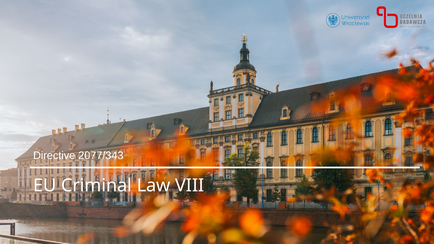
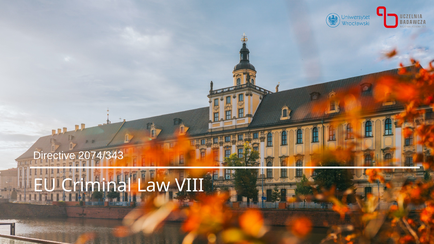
2077/343: 2077/343 -> 2074/343
